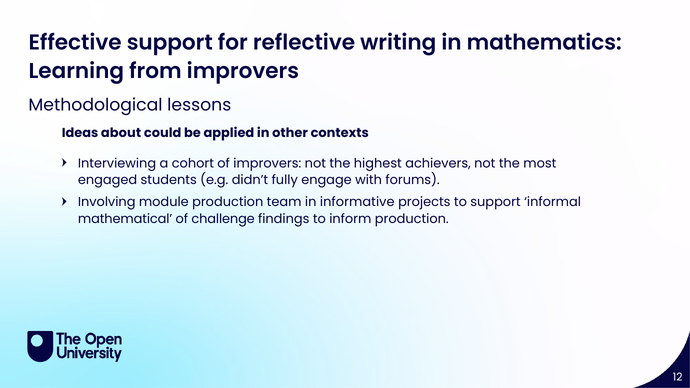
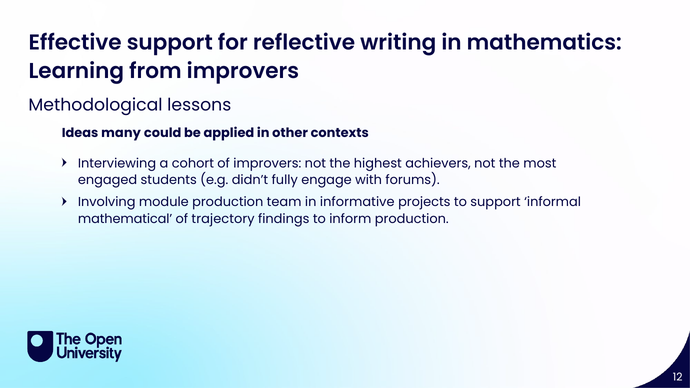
about: about -> many
challenge: challenge -> trajectory
